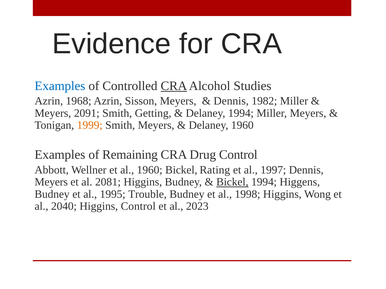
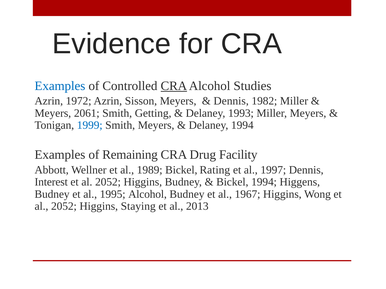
1968: 1968 -> 1972
2091: 2091 -> 2061
Delaney 1994: 1994 -> 1993
1999 colour: orange -> blue
Delaney 1960: 1960 -> 1994
Drug Control: Control -> Facility
al 1960: 1960 -> 1989
Meyers at (51, 182): Meyers -> Interest
2081 at (108, 182): 2081 -> 2052
Bickel at (232, 182) underline: present -> none
1995 Trouble: Trouble -> Alcohol
1998: 1998 -> 1967
2040 at (64, 207): 2040 -> 2052
Higgins Control: Control -> Staying
2023: 2023 -> 2013
